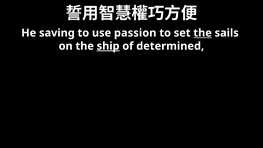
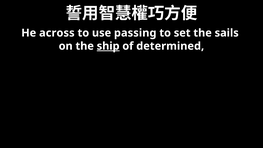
saving: saving -> across
passion: passion -> passing
the at (203, 33) underline: present -> none
